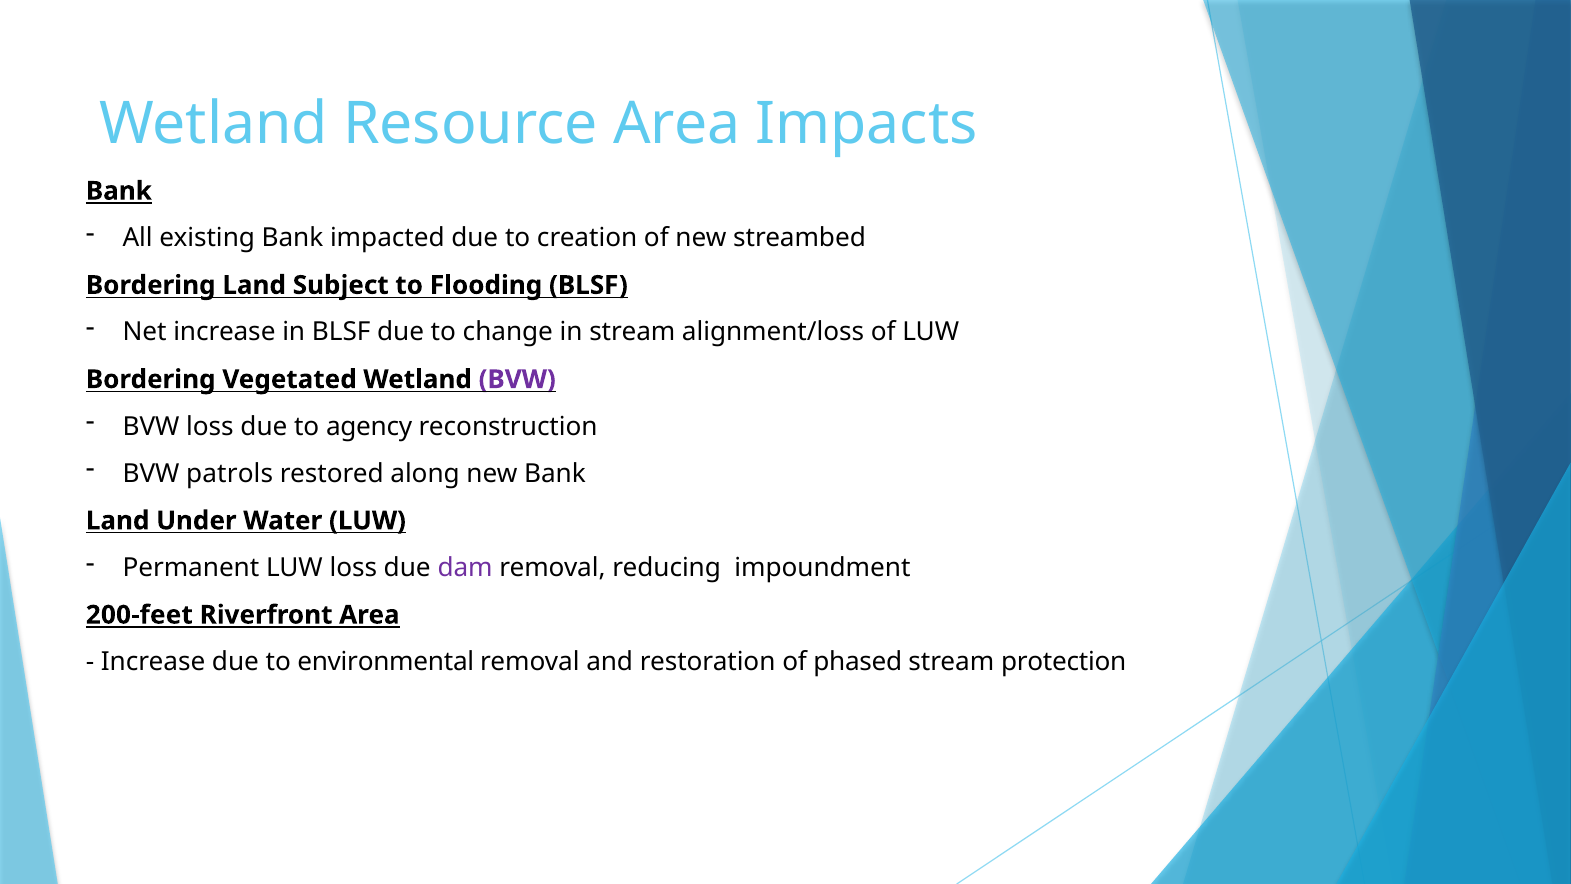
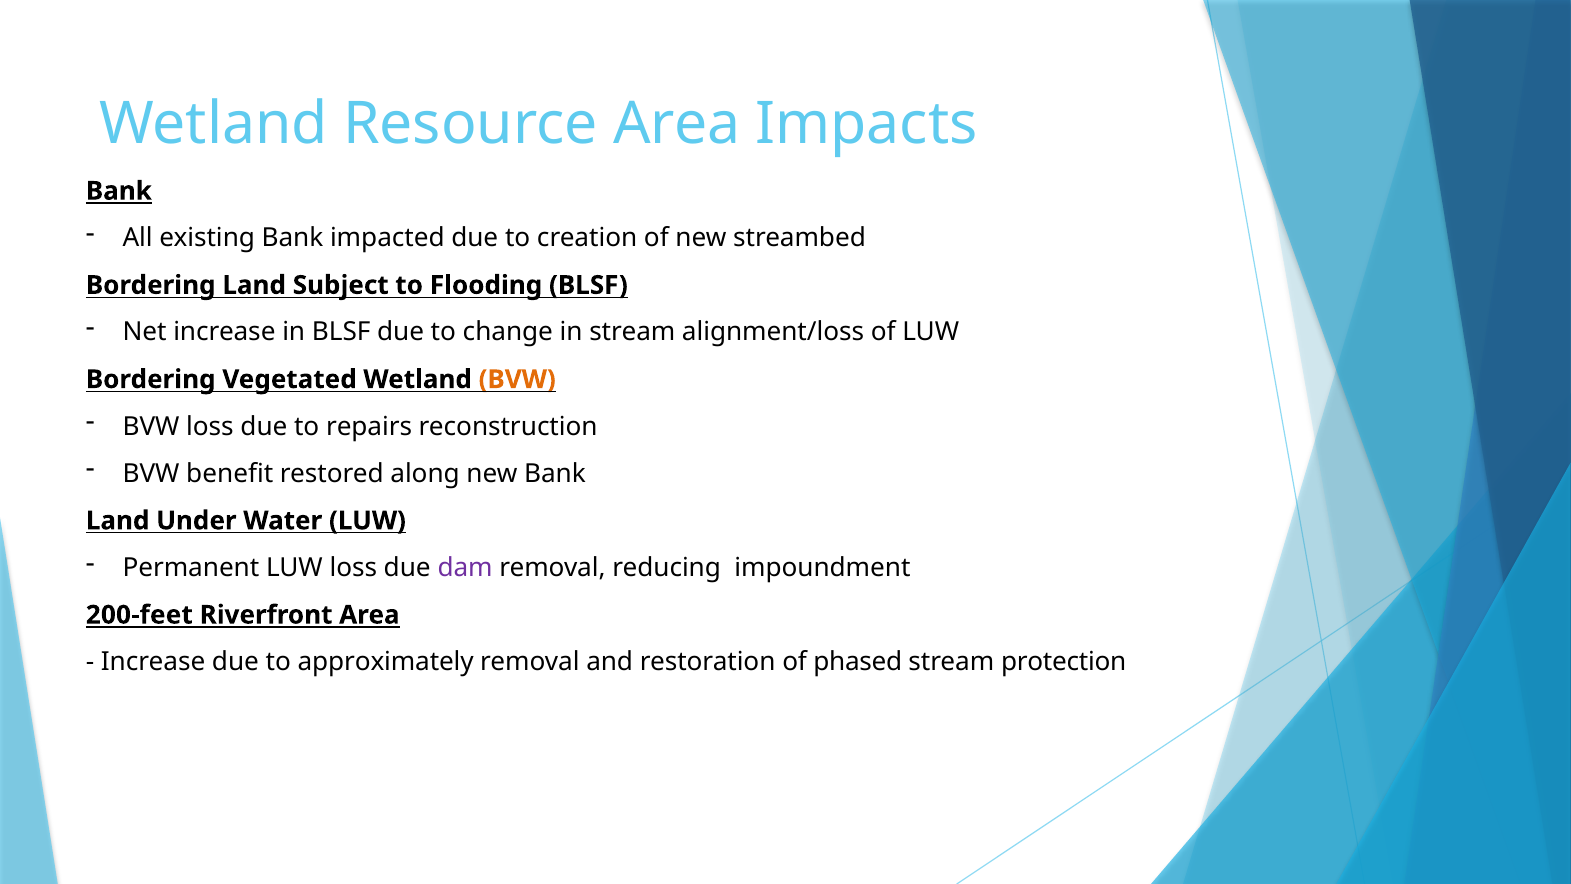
BVW at (517, 379) colour: purple -> orange
agency: agency -> repairs
patrols: patrols -> benefit
environmental: environmental -> approximately
